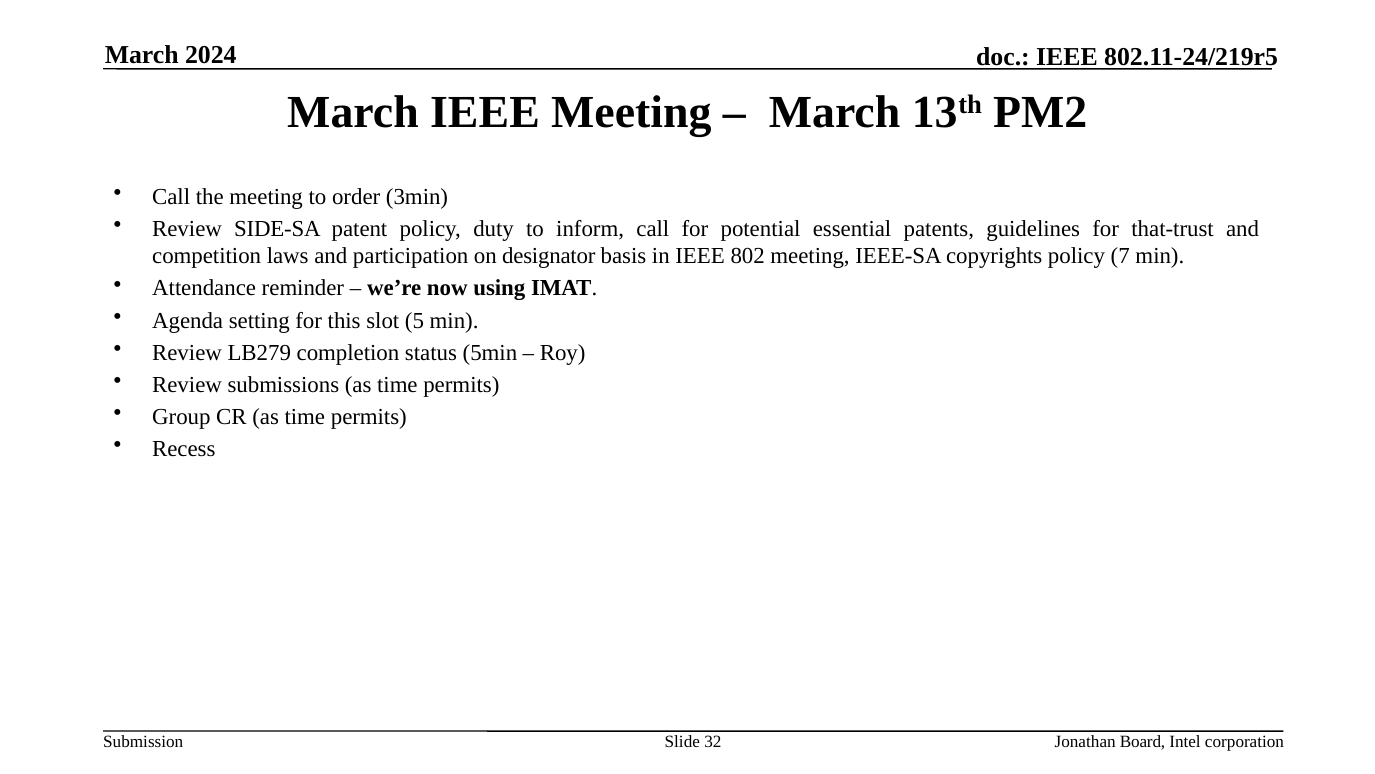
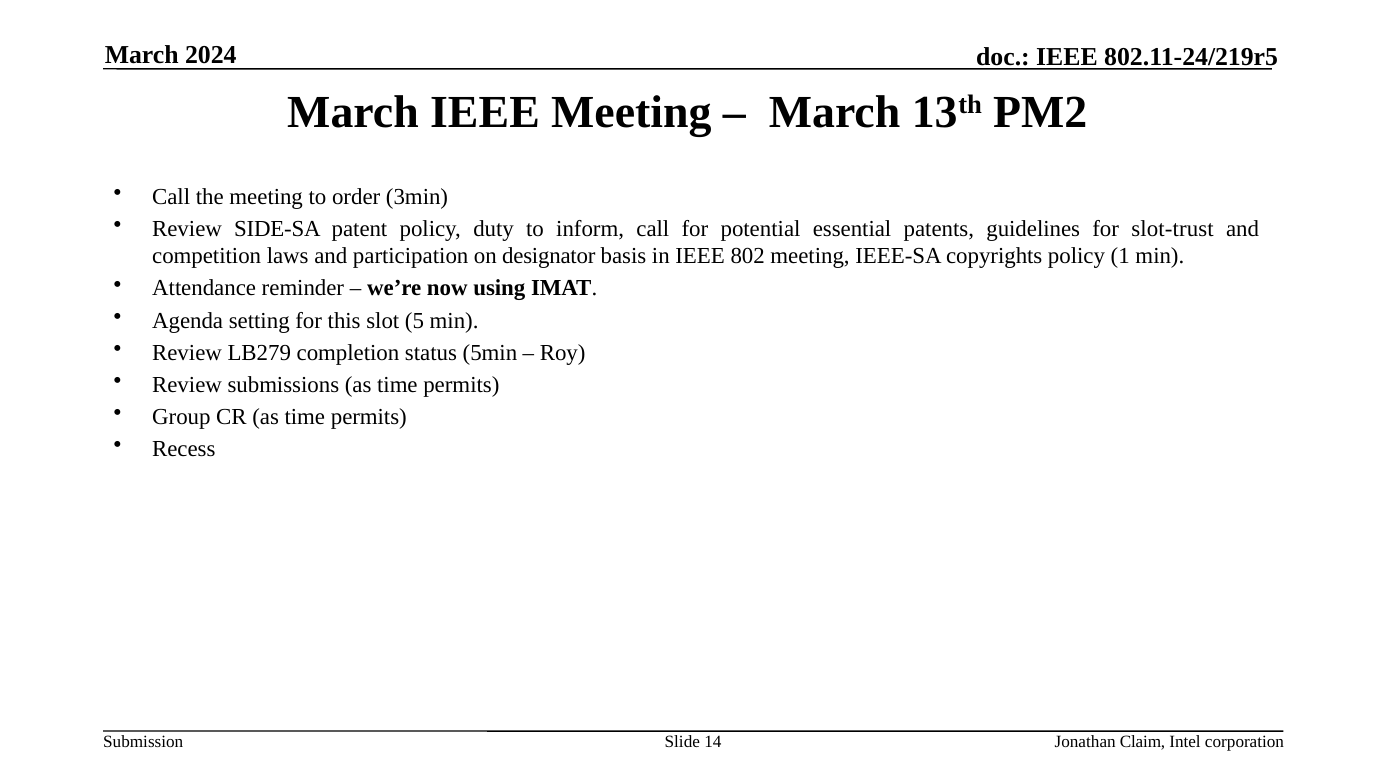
that-trust: that-trust -> slot-trust
7: 7 -> 1
32: 32 -> 14
Board: Board -> Claim
